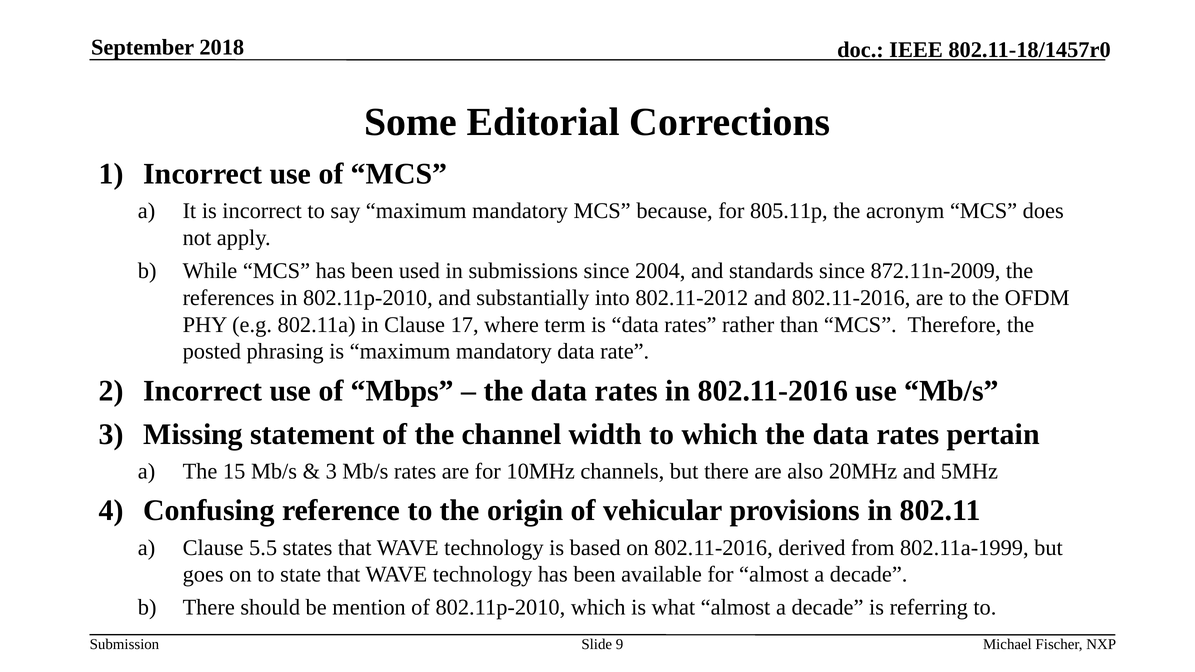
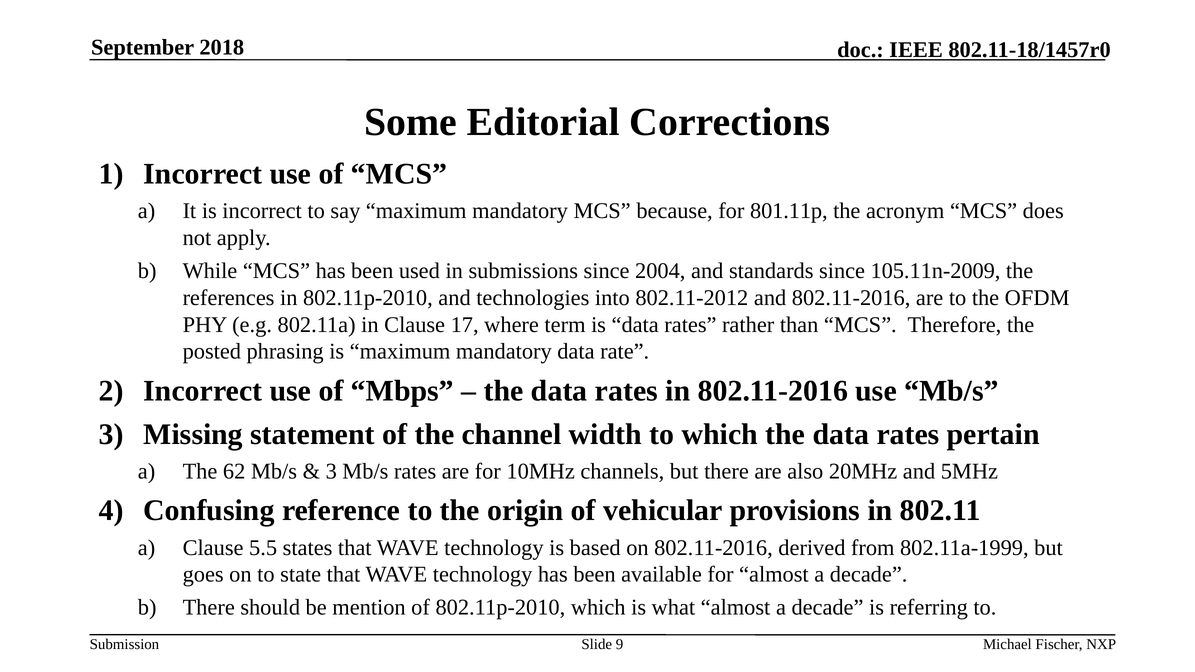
805.11p: 805.11p -> 801.11p
872.11n-2009: 872.11n-2009 -> 105.11n-2009
substantially: substantially -> technologies
15: 15 -> 62
